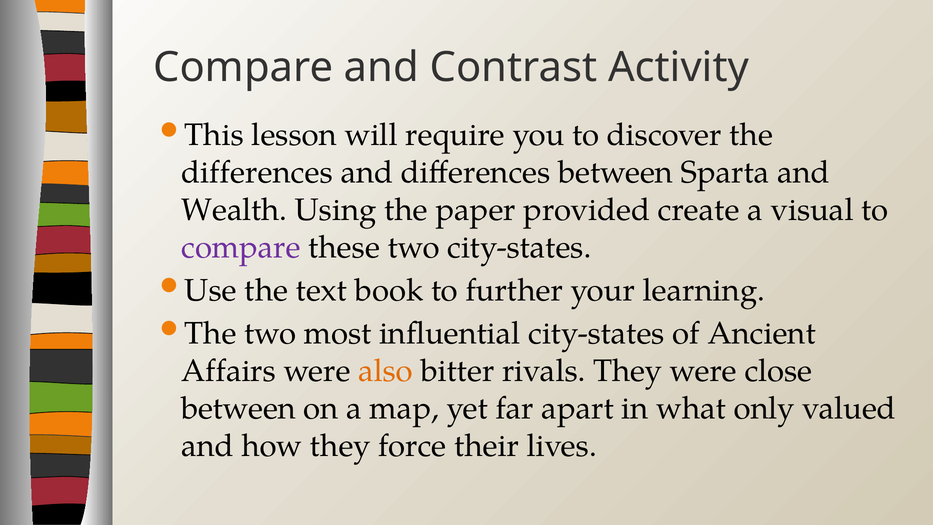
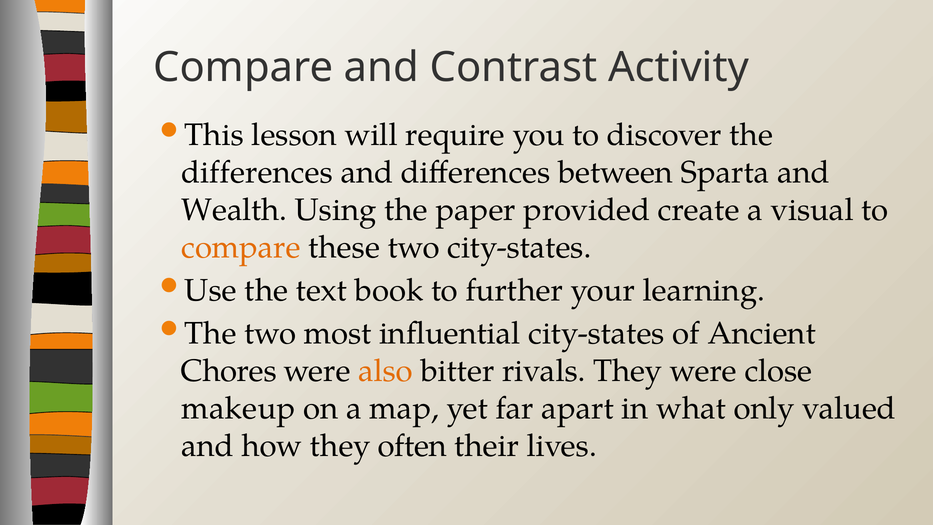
compare at (241, 247) colour: purple -> orange
Affairs: Affairs -> Chores
between at (239, 408): between -> makeup
force: force -> often
